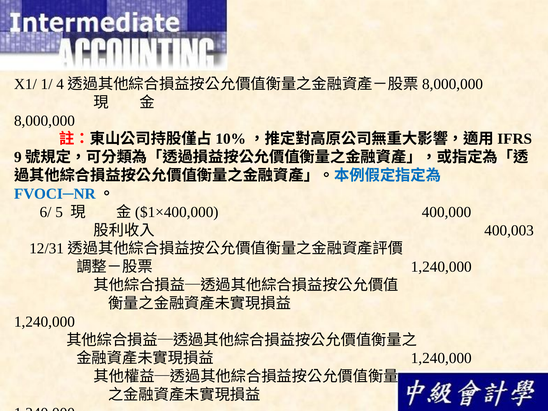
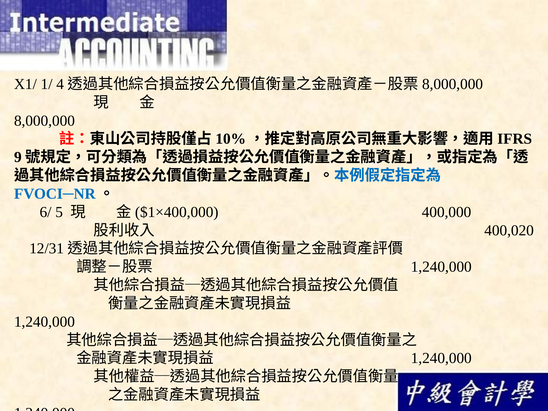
400,003: 400,003 -> 400,020
